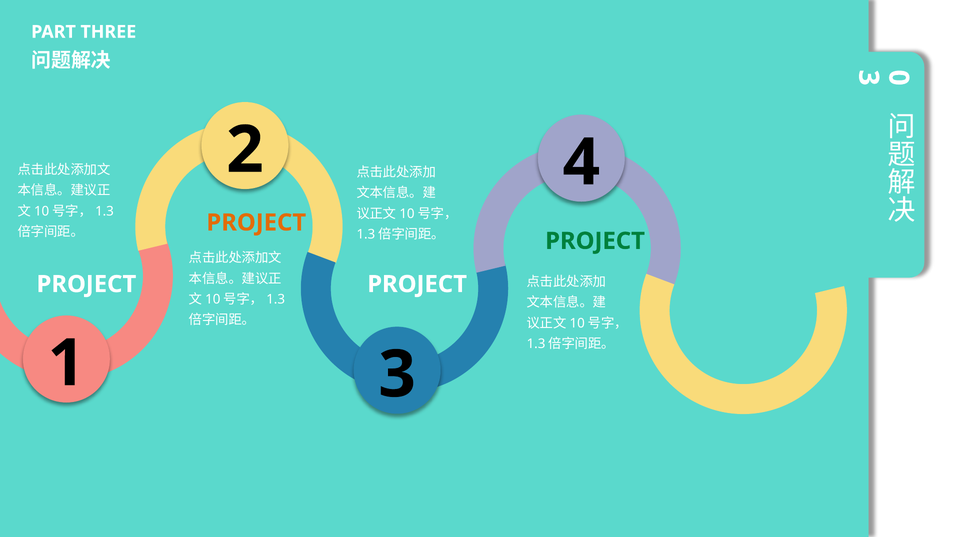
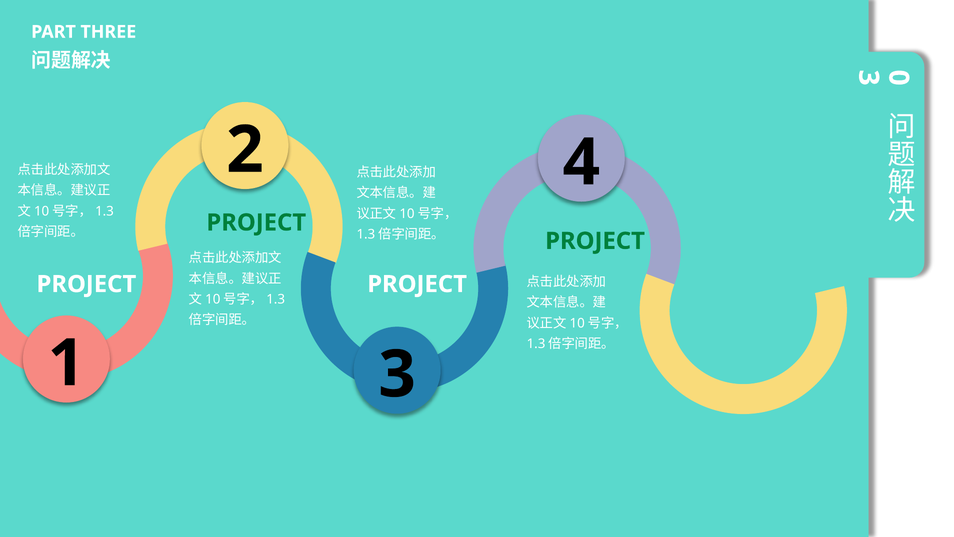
PROJECT at (256, 222) colour: orange -> green
